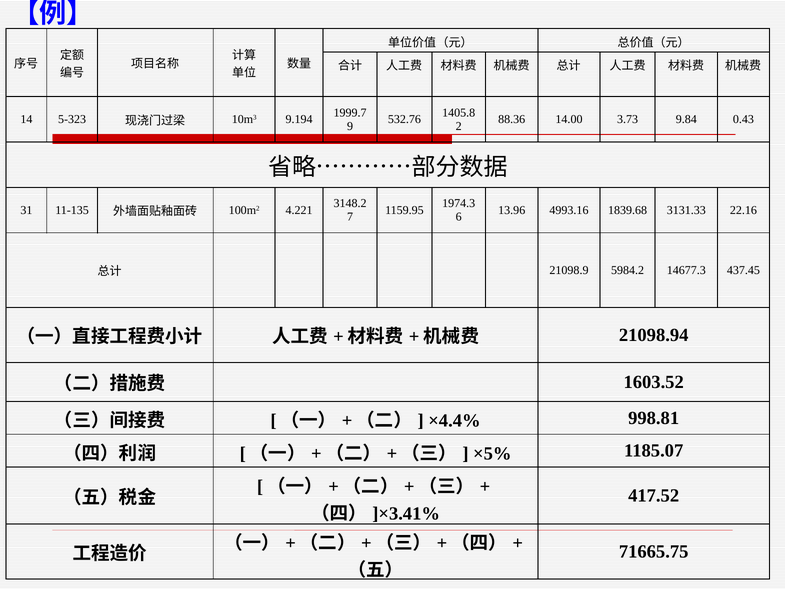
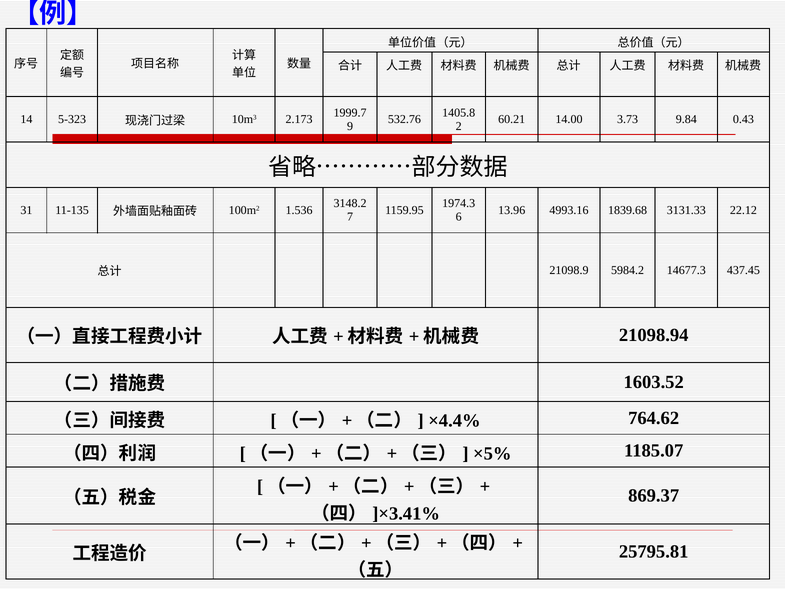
9.194: 9.194 -> 2.173
88.36: 88.36 -> 60.21
4.221: 4.221 -> 1.536
22.16: 22.16 -> 22.12
998.81: 998.81 -> 764.62
417.52: 417.52 -> 869.37
71665.75: 71665.75 -> 25795.81
